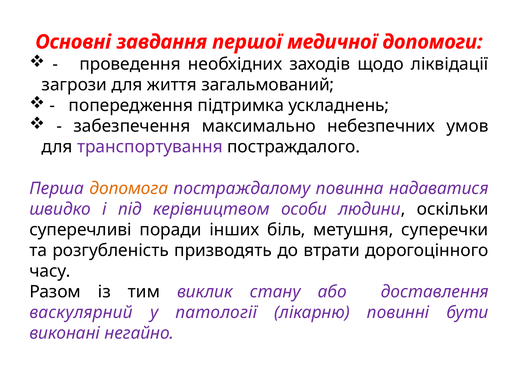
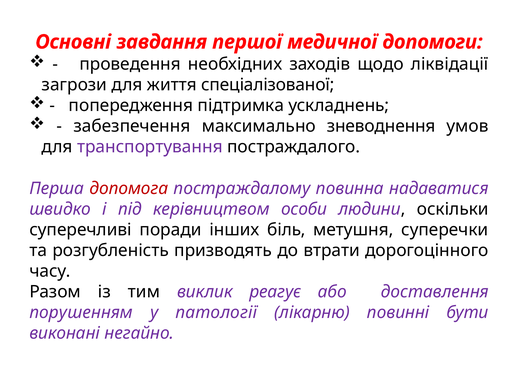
загальмований: загальмований -> спеціалізованої
небезпечних: небезпечних -> зневоднення
допомога colour: orange -> red
стану: стану -> реагує
васкулярний: васкулярний -> порушенням
